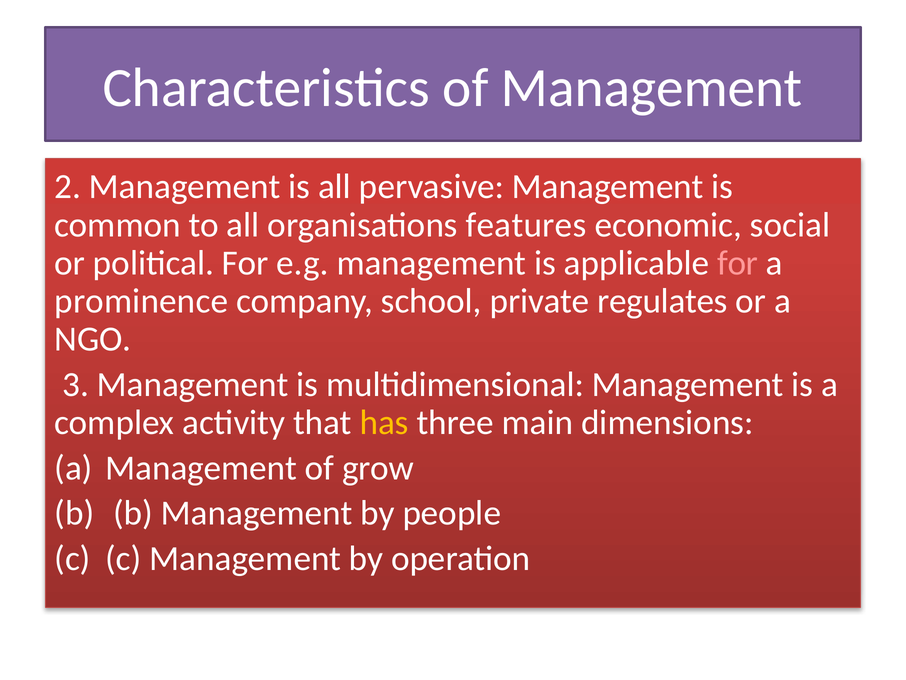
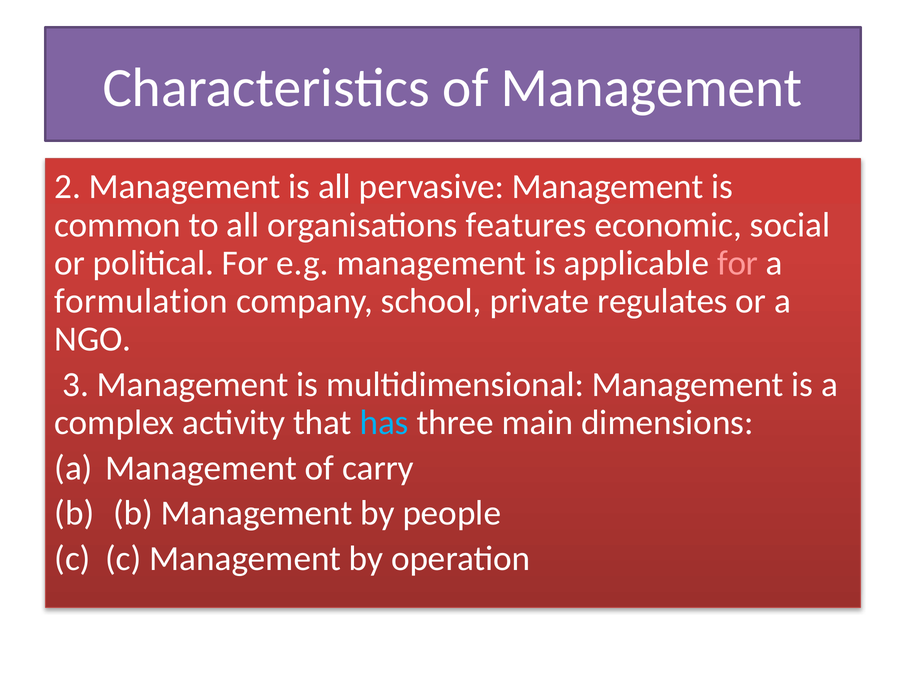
prominence: prominence -> formulation
has colour: yellow -> light blue
grow: grow -> carry
